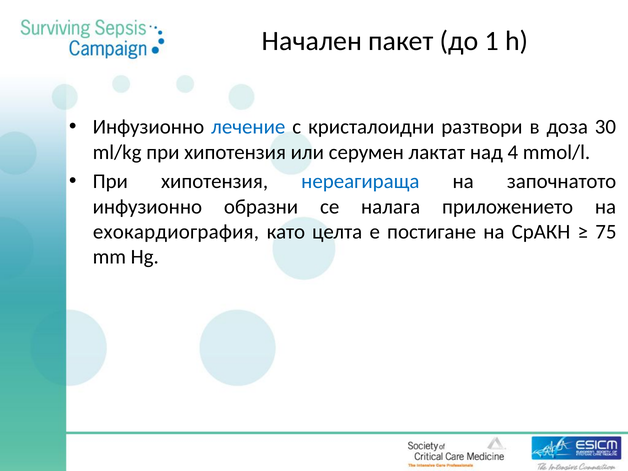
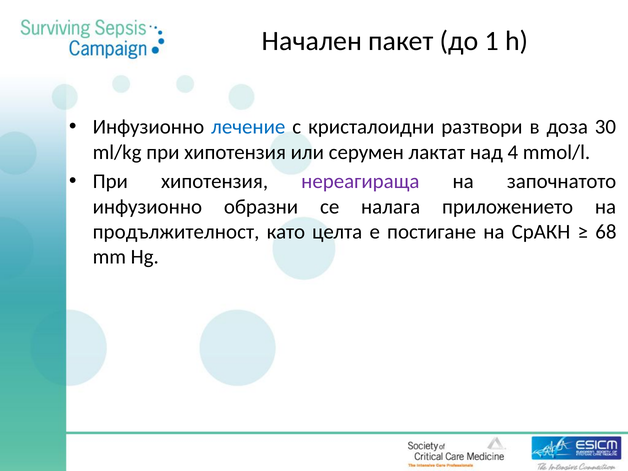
нереагираща colour: blue -> purple
ехокардиография: ехокардиография -> продължителност
75: 75 -> 68
